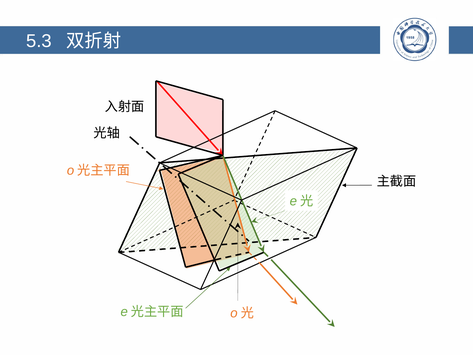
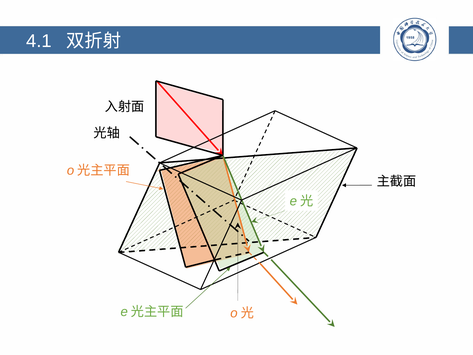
5.3: 5.3 -> 4.1
